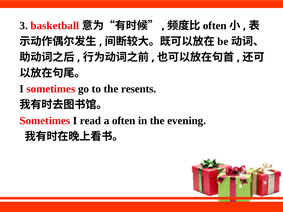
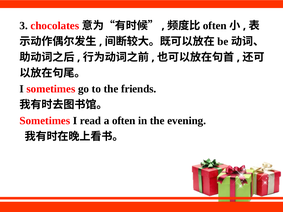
basketball: basketball -> chocolates
resents: resents -> friends
